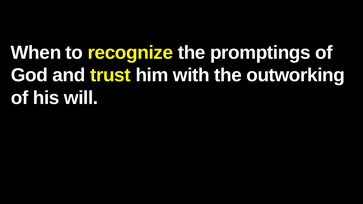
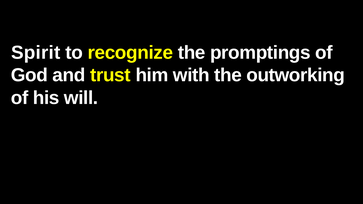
When: When -> Spirit
